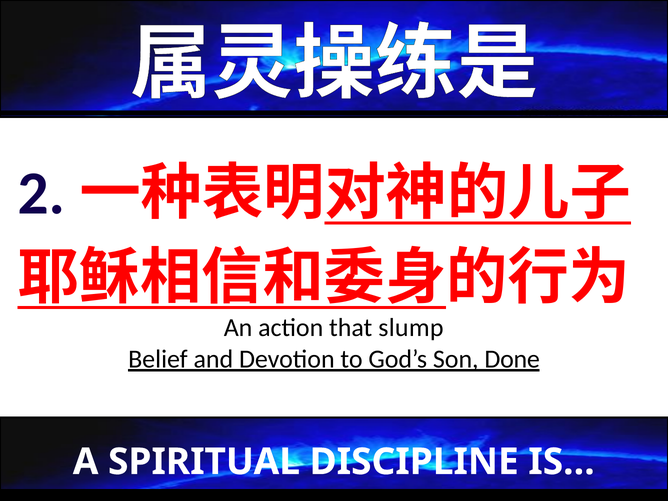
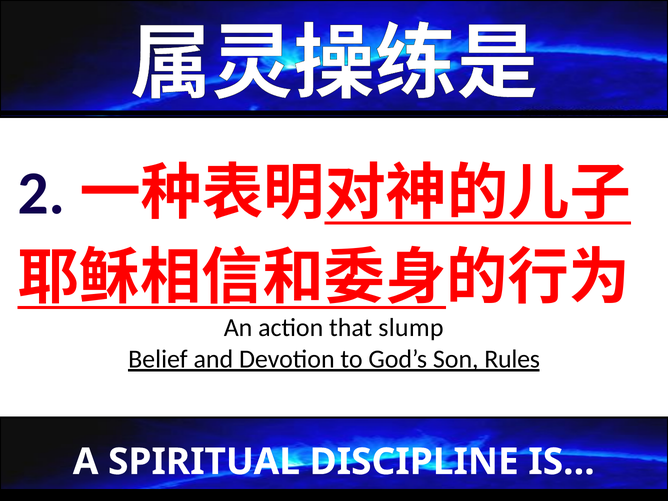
Done: Done -> Rules
